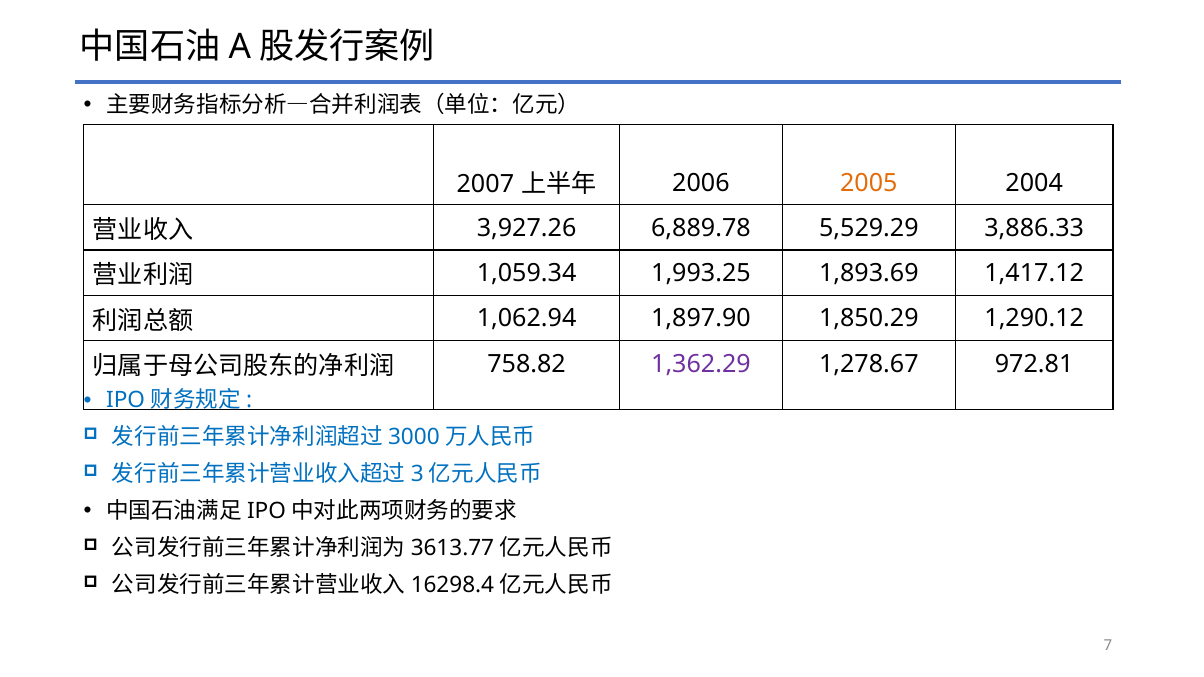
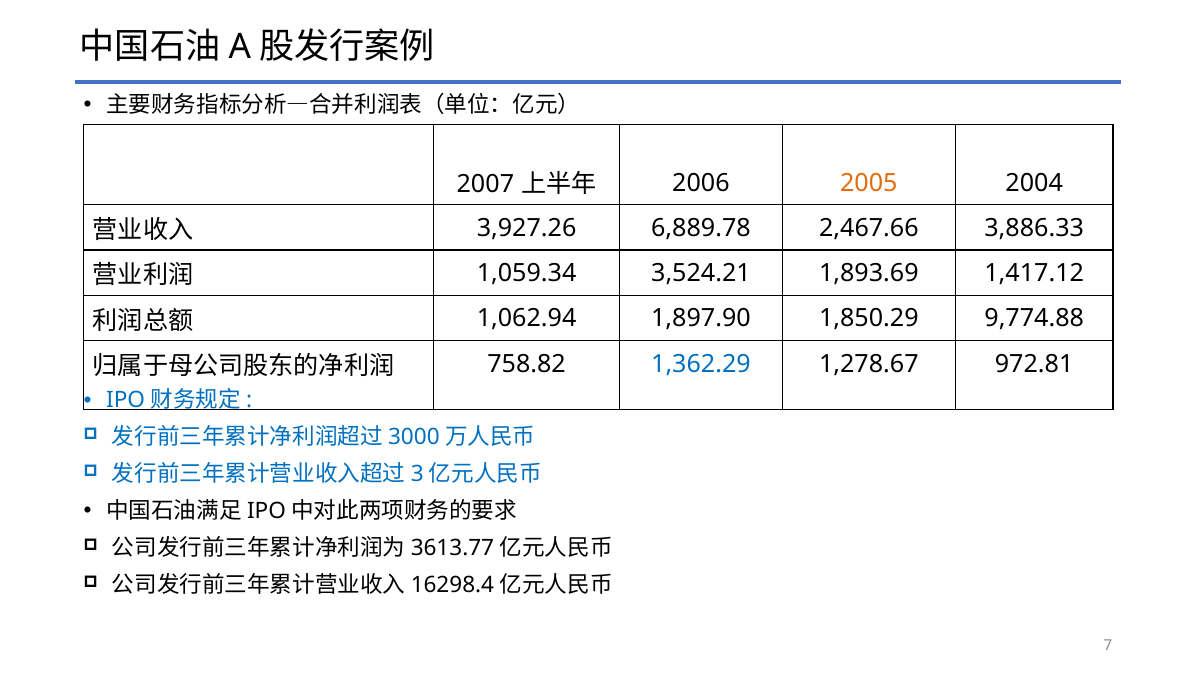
5,529.29: 5,529.29 -> 2,467.66
1,993.25: 1,993.25 -> 3,524.21
1,290.12: 1,290.12 -> 9,774.88
1,362.29 colour: purple -> blue
